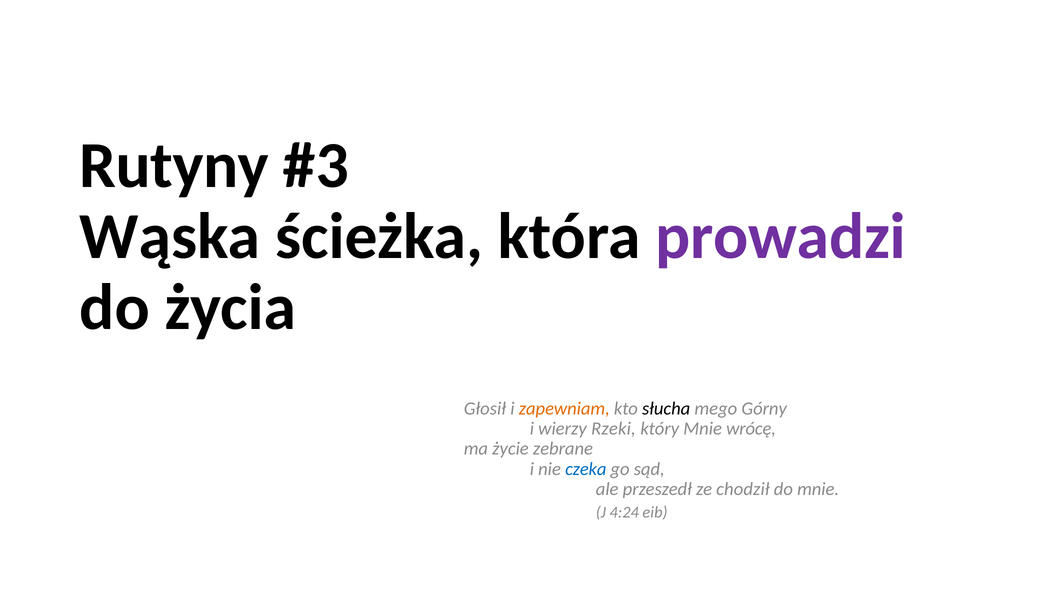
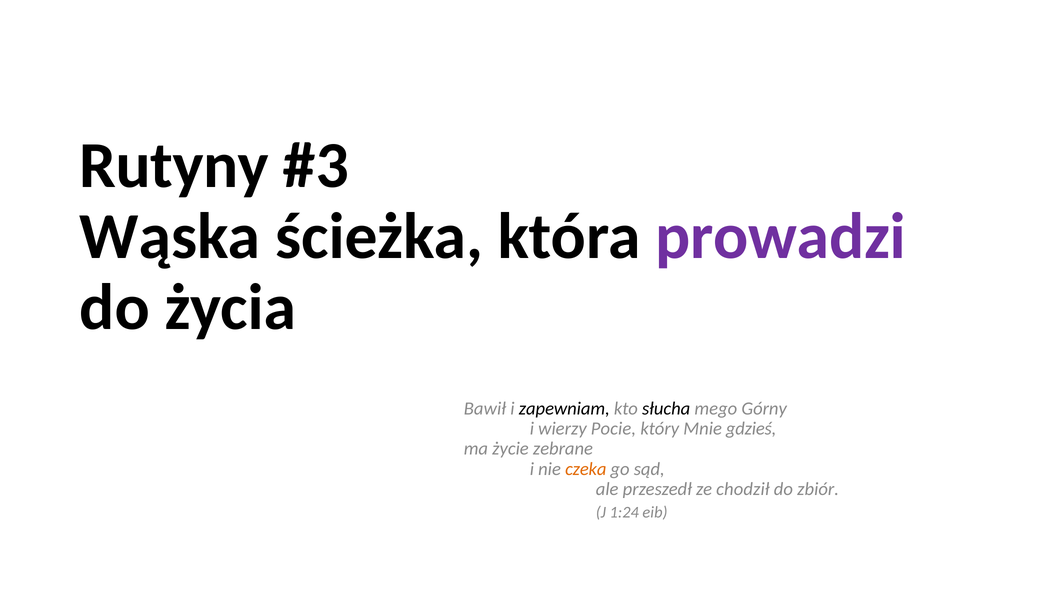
Głosił: Głosił -> Bawił
zapewniam colour: orange -> black
Rzeki: Rzeki -> Pocie
wrócę: wrócę -> gdzieś
czeka colour: blue -> orange
do mnie: mnie -> zbiór
4:24: 4:24 -> 1:24
